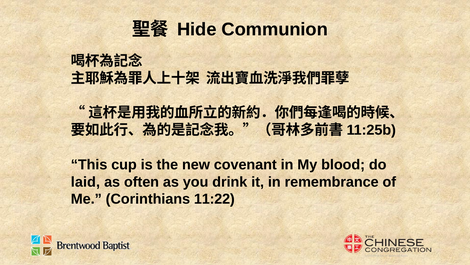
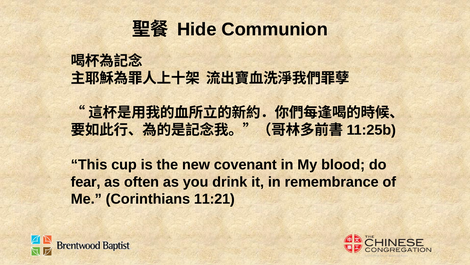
laid: laid -> fear
11:22: 11:22 -> 11:21
